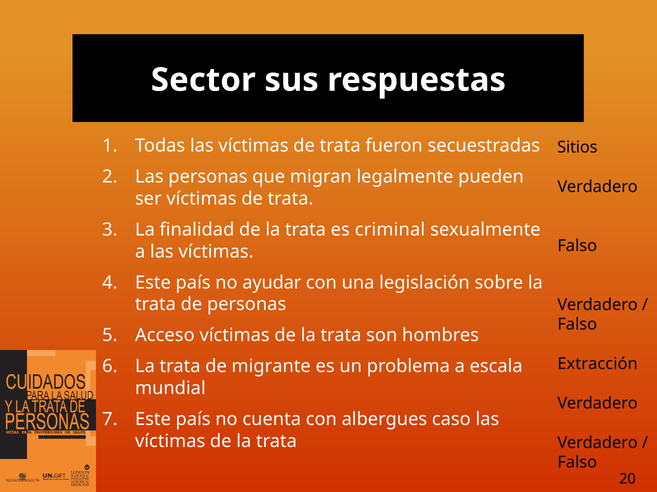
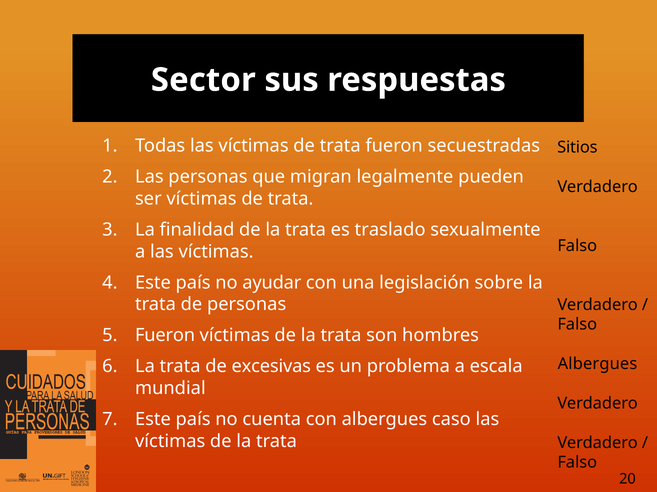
criminal: criminal -> traslado
Acceso at (165, 336): Acceso -> Fueron
Extracción at (598, 364): Extracción -> Albergues
migrante: migrante -> excesivas
